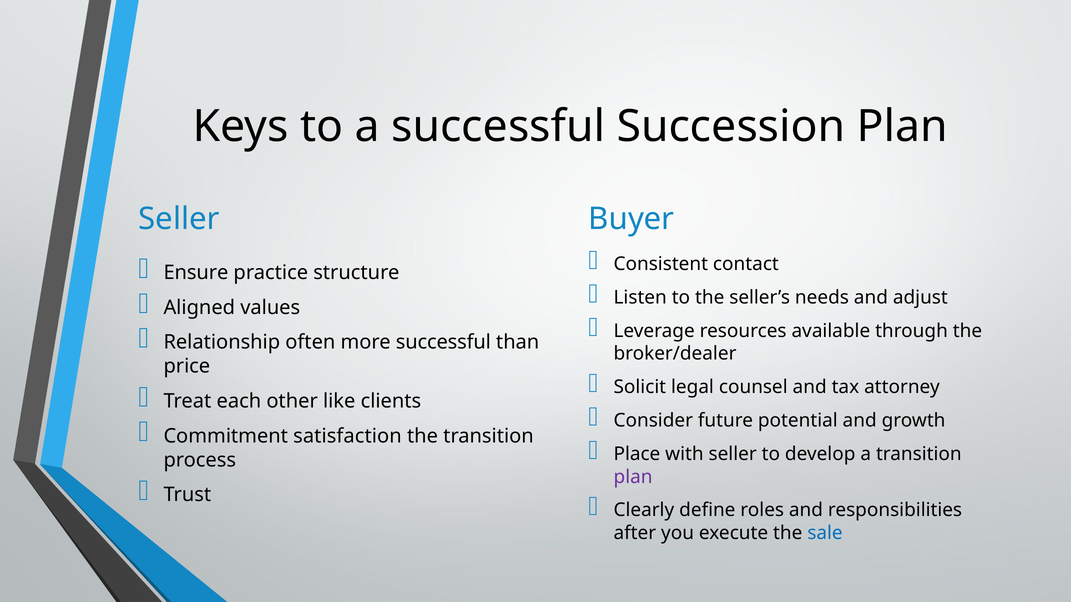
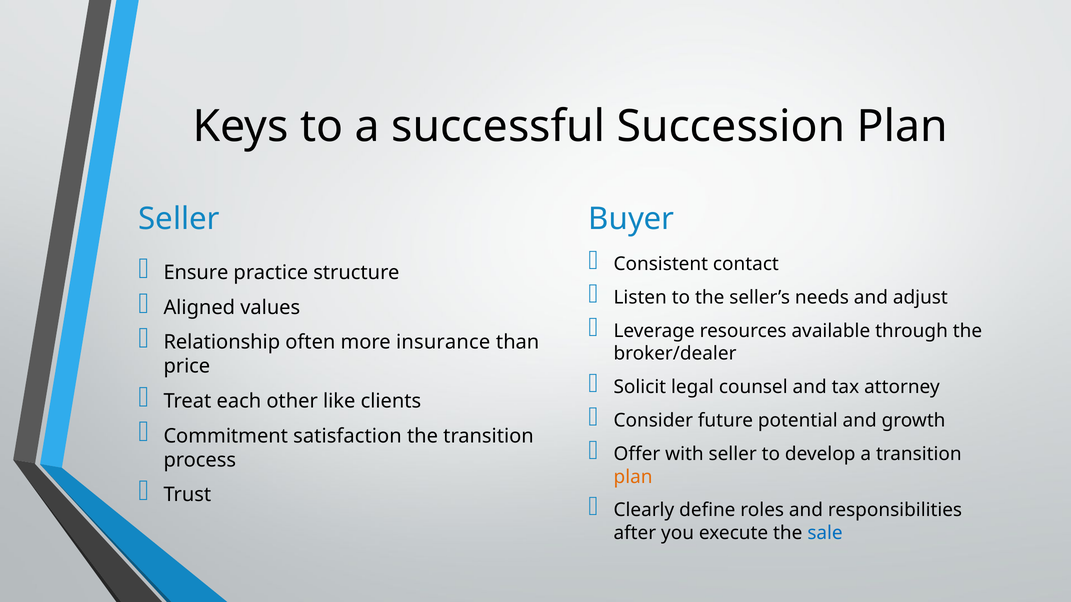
more successful: successful -> insurance
Place: Place -> Offer
plan at (633, 477) colour: purple -> orange
